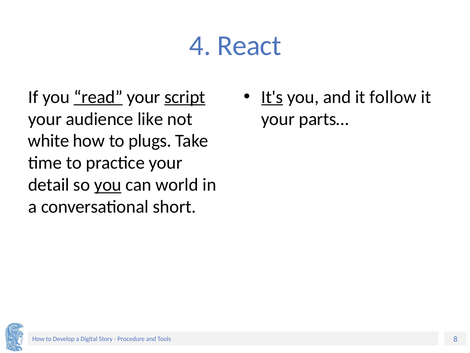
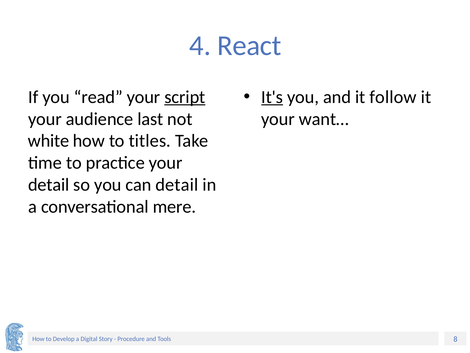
read underline: present -> none
like: like -> last
parts…: parts… -> want…
plugs: plugs -> titles
you at (108, 185) underline: present -> none
can world: world -> detail
short: short -> mere
